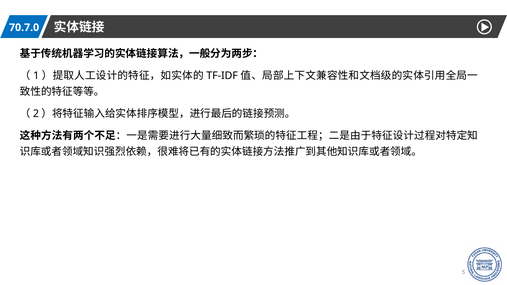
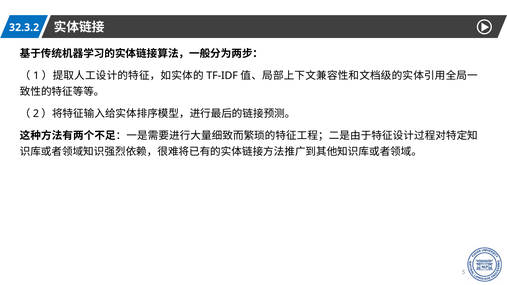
70.7.0: 70.7.0 -> 32.3.2
